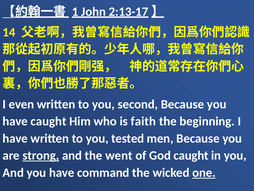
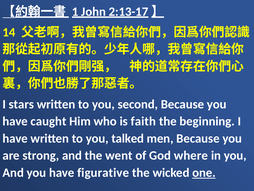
even: even -> stars
tested: tested -> talked
strong underline: present -> none
God caught: caught -> where
command: command -> figurative
